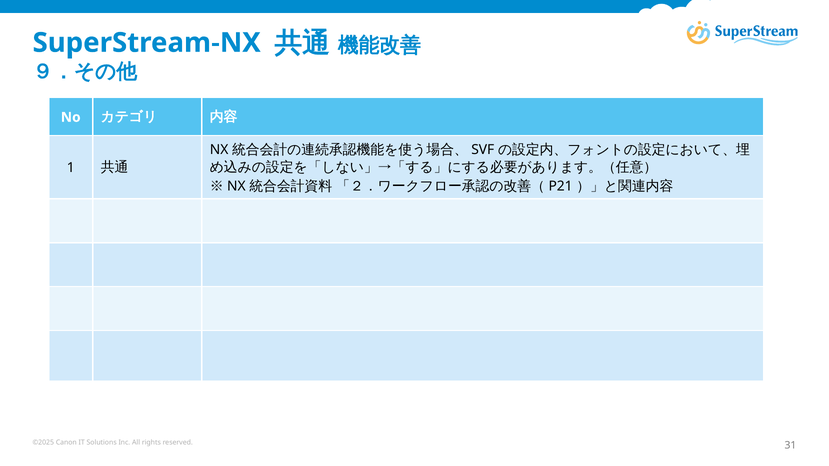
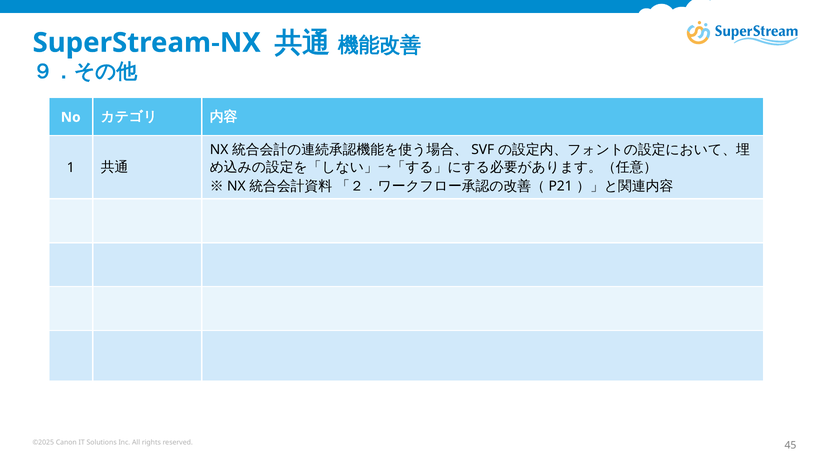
31: 31 -> 45
